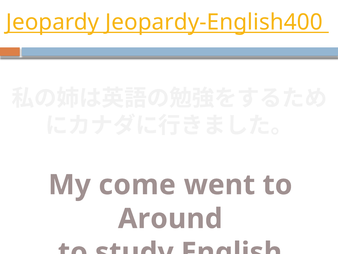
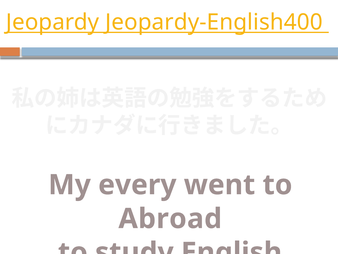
come: come -> every
Around: Around -> Abroad
